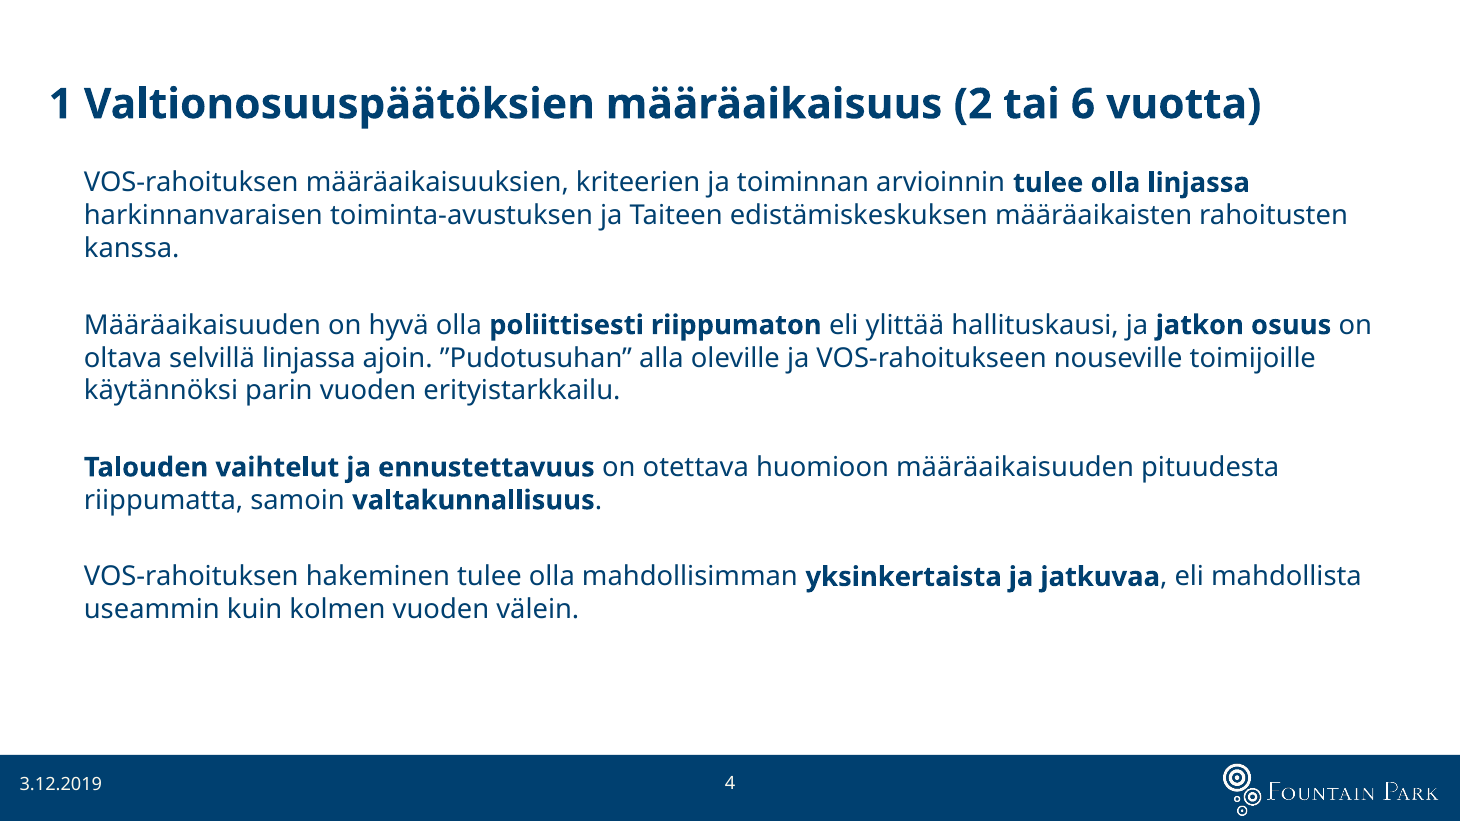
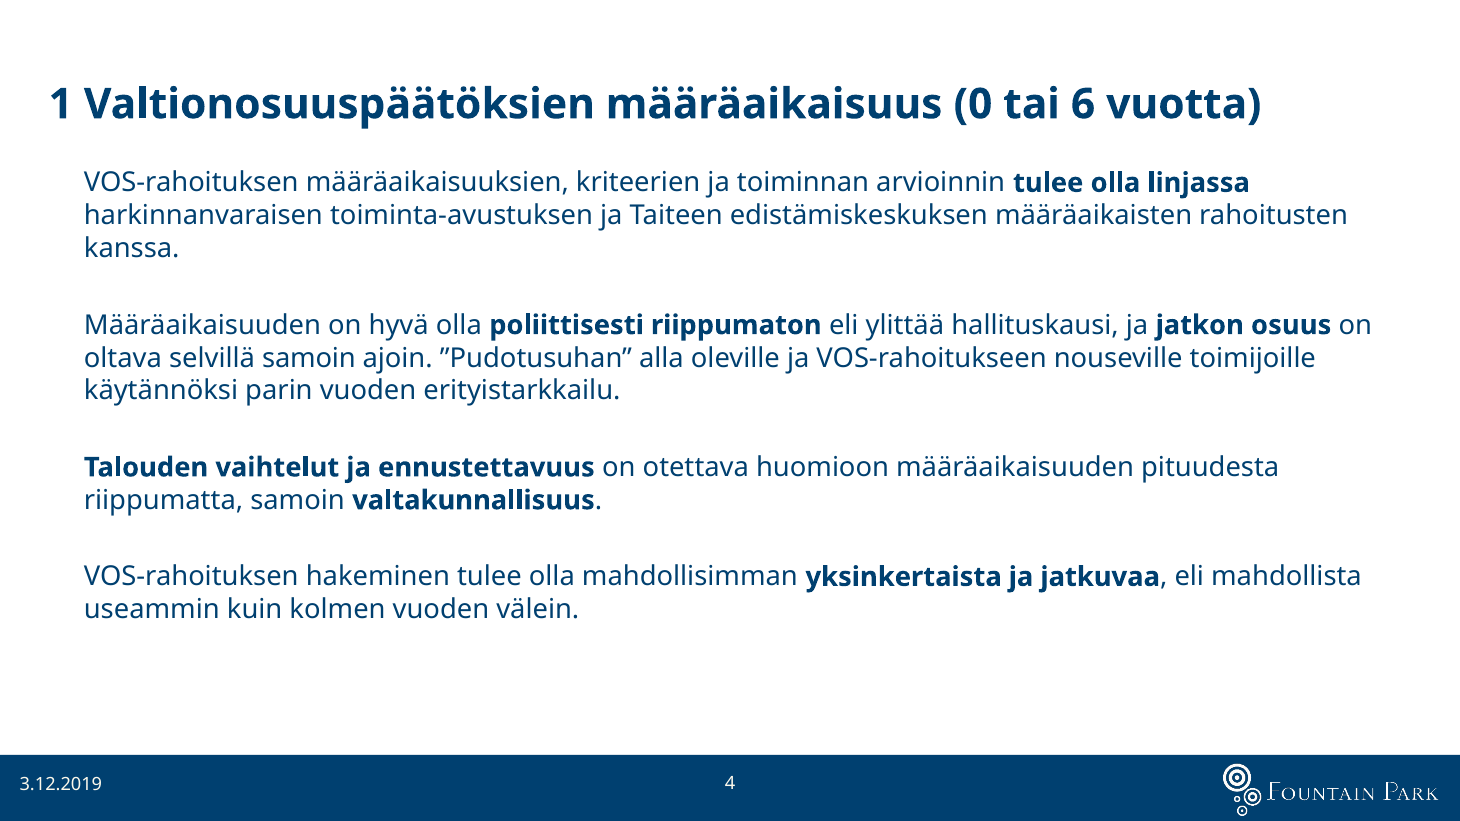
2: 2 -> 0
selvillä linjassa: linjassa -> samoin
